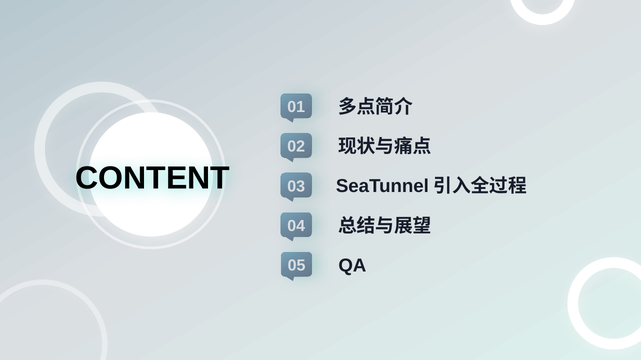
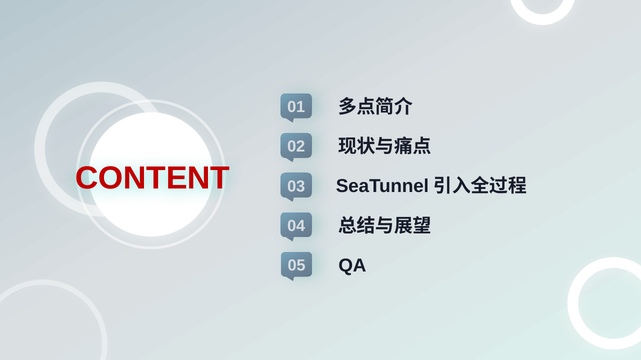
CONTENT colour: black -> red
